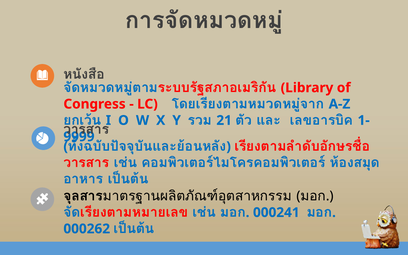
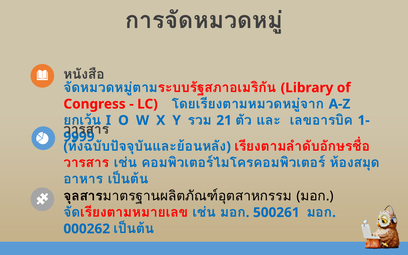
000241: 000241 -> 500261
